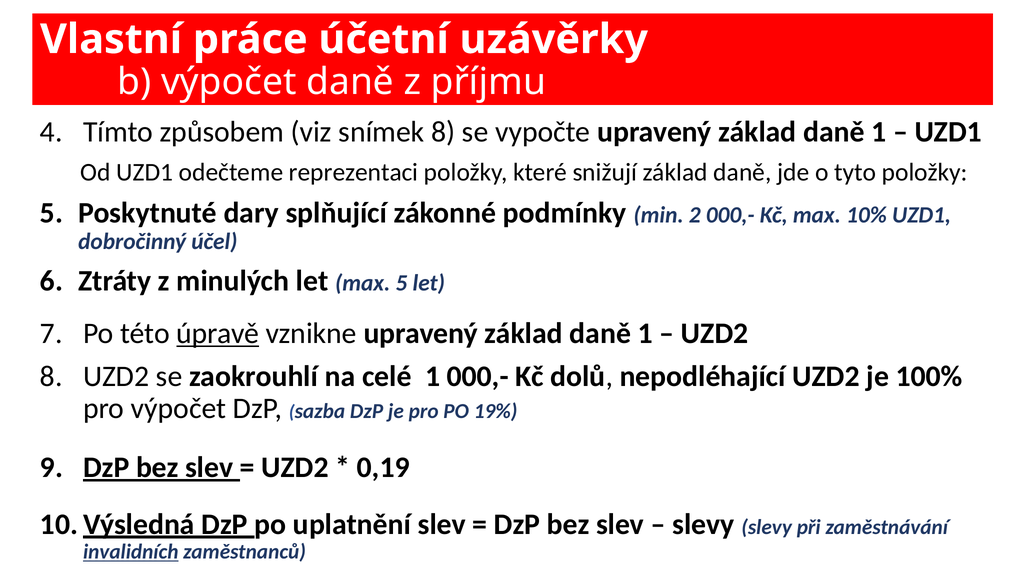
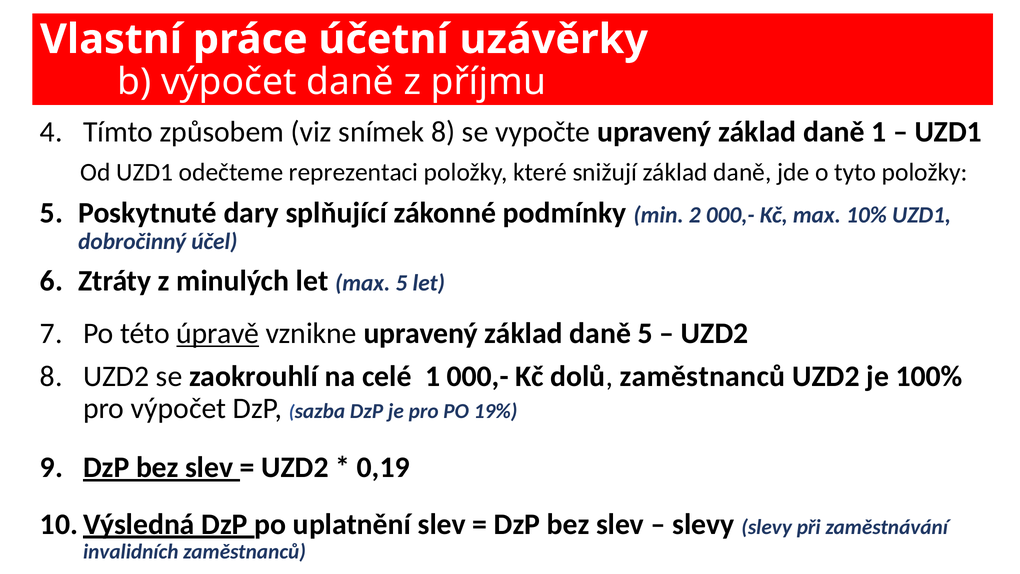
1 at (645, 333): 1 -> 5
dolů nepodléhající: nepodléhající -> zaměstnanců
invalidních underline: present -> none
